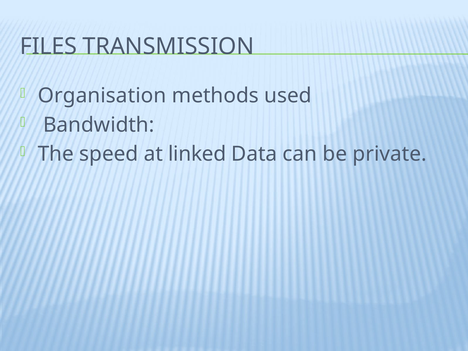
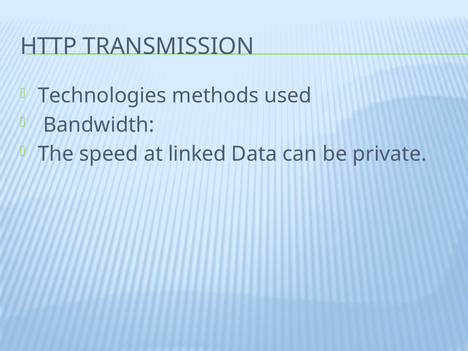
FILES: FILES -> HTTP
Organisation: Organisation -> Technologies
